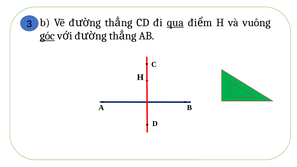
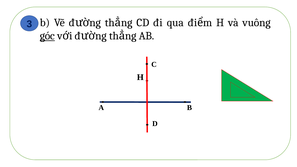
qua underline: present -> none
